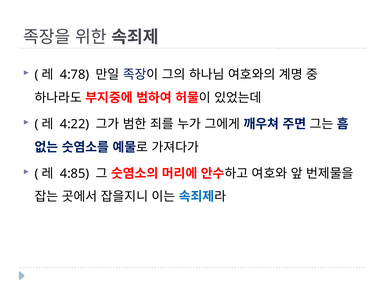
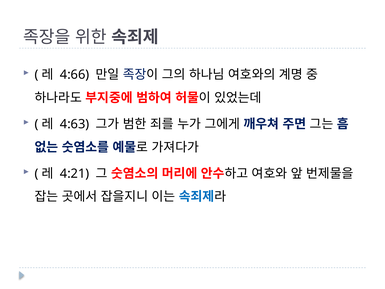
4:78: 4:78 -> 4:66
4:22: 4:22 -> 4:63
4:85: 4:85 -> 4:21
